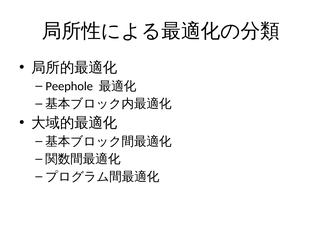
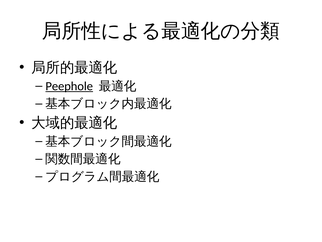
Peephole underline: none -> present
